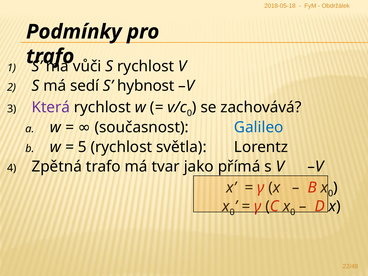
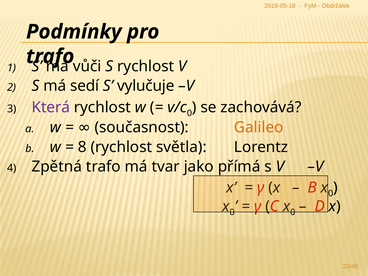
hybnost: hybnost -> vylučuje
Galileo colour: blue -> orange
5: 5 -> 8
